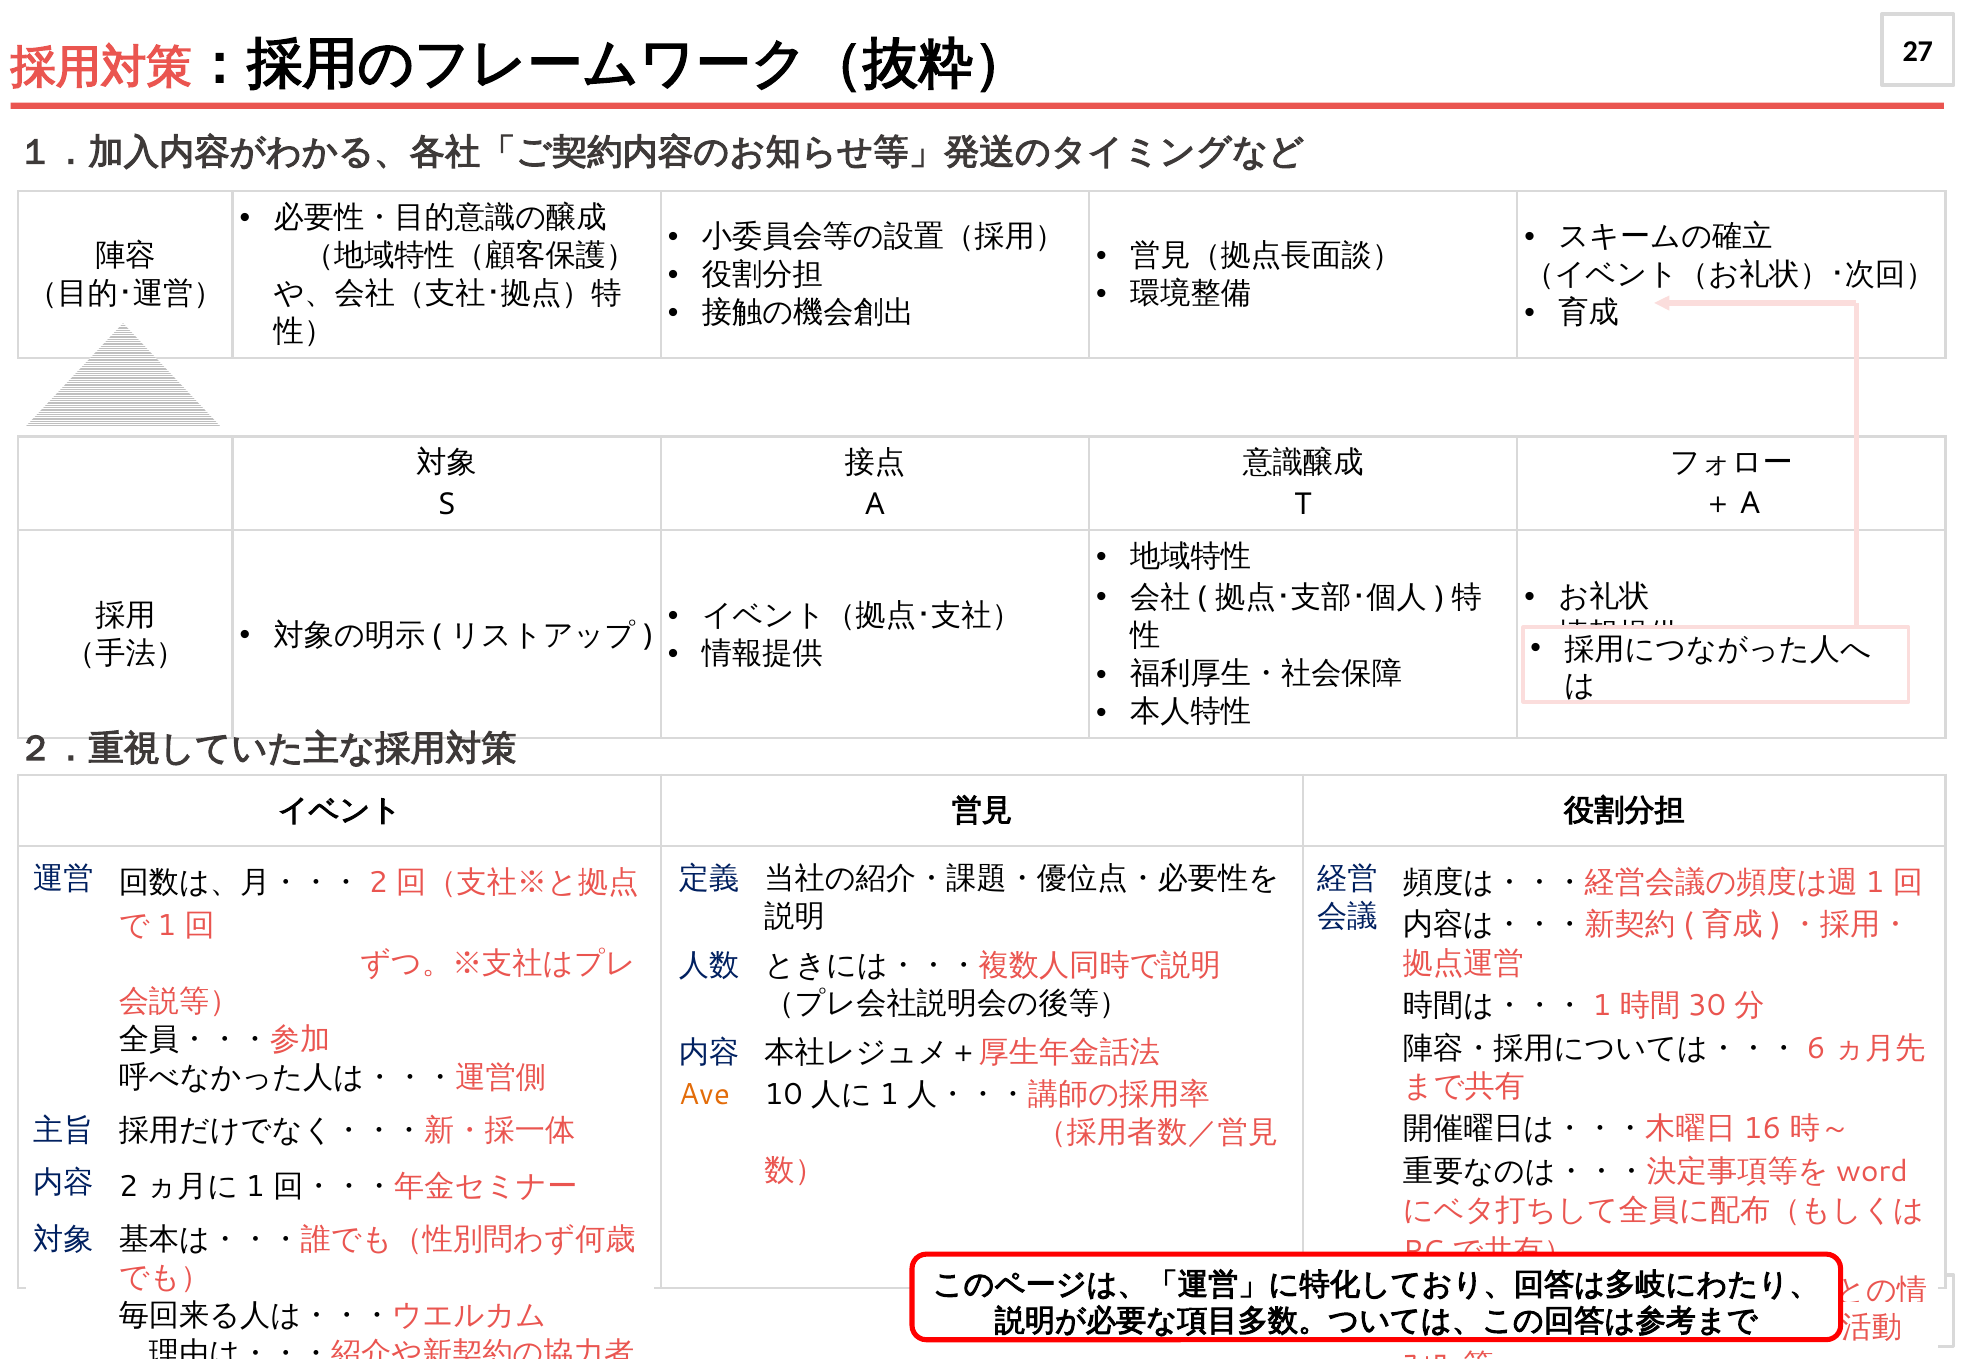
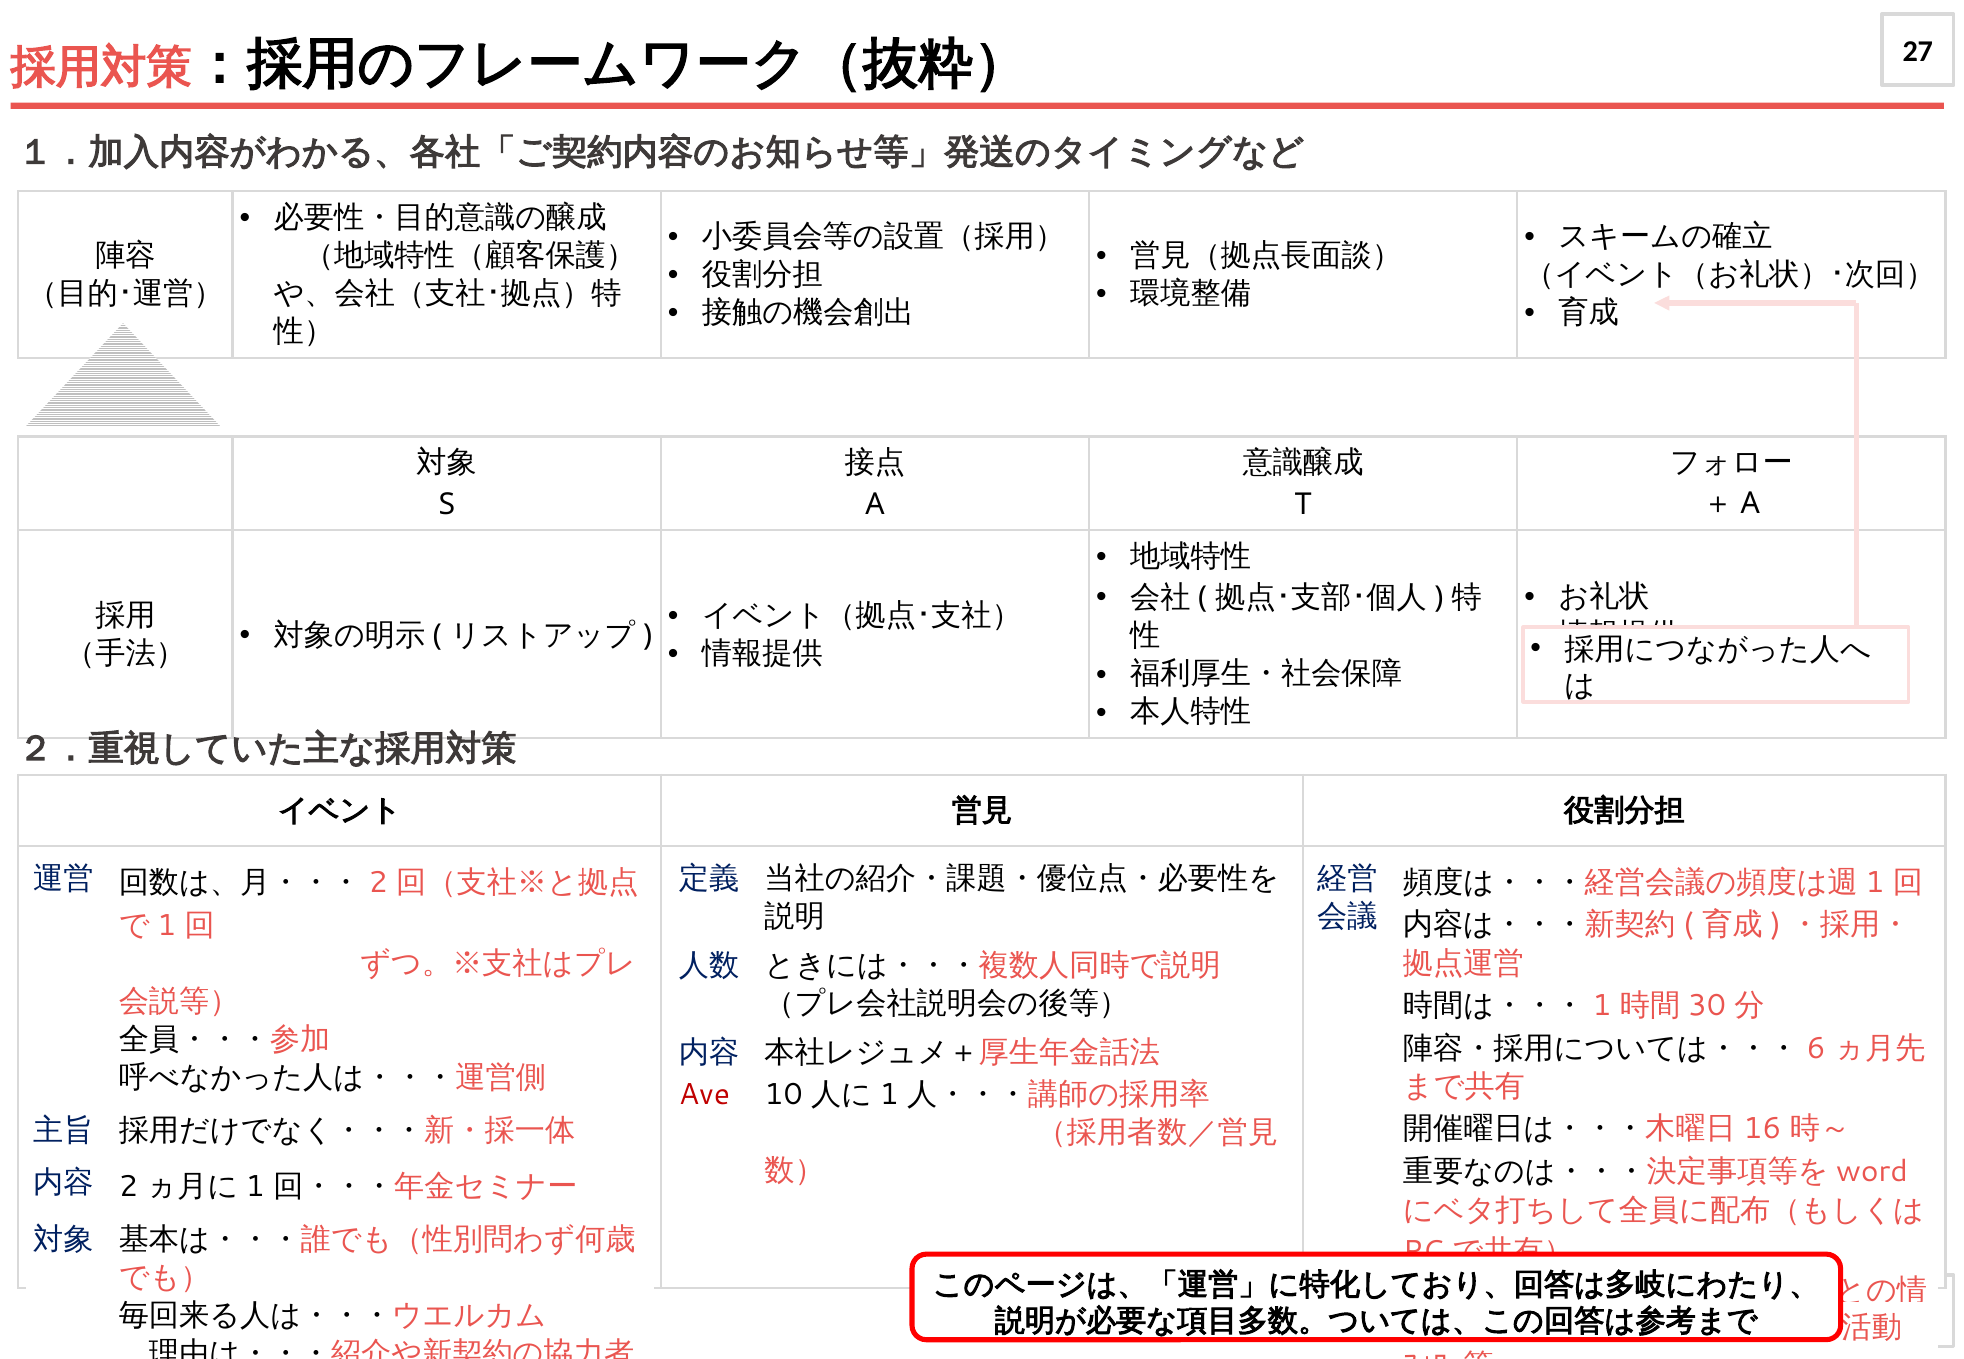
Ave colour: orange -> red
